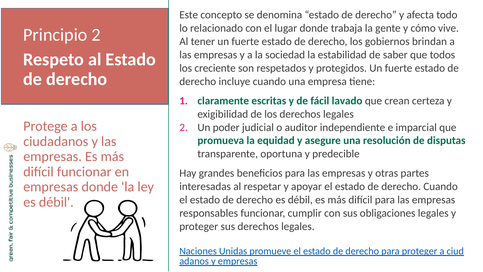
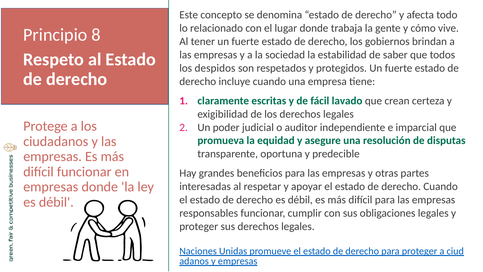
Principio 2: 2 -> 8
creciente: creciente -> despidos
